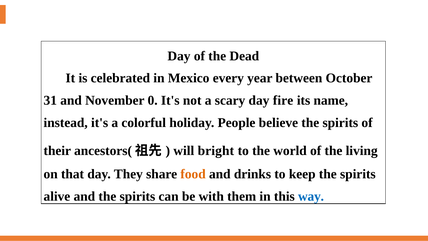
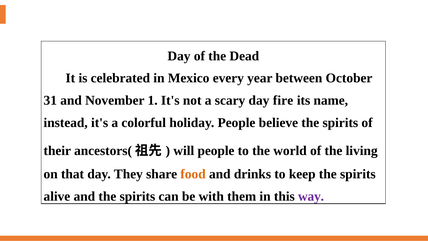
0: 0 -> 1
will bright: bright -> people
way colour: blue -> purple
